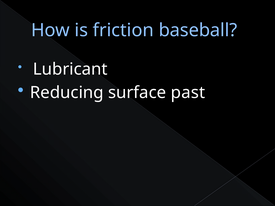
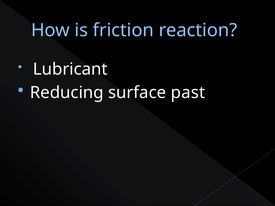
baseball: baseball -> reaction
